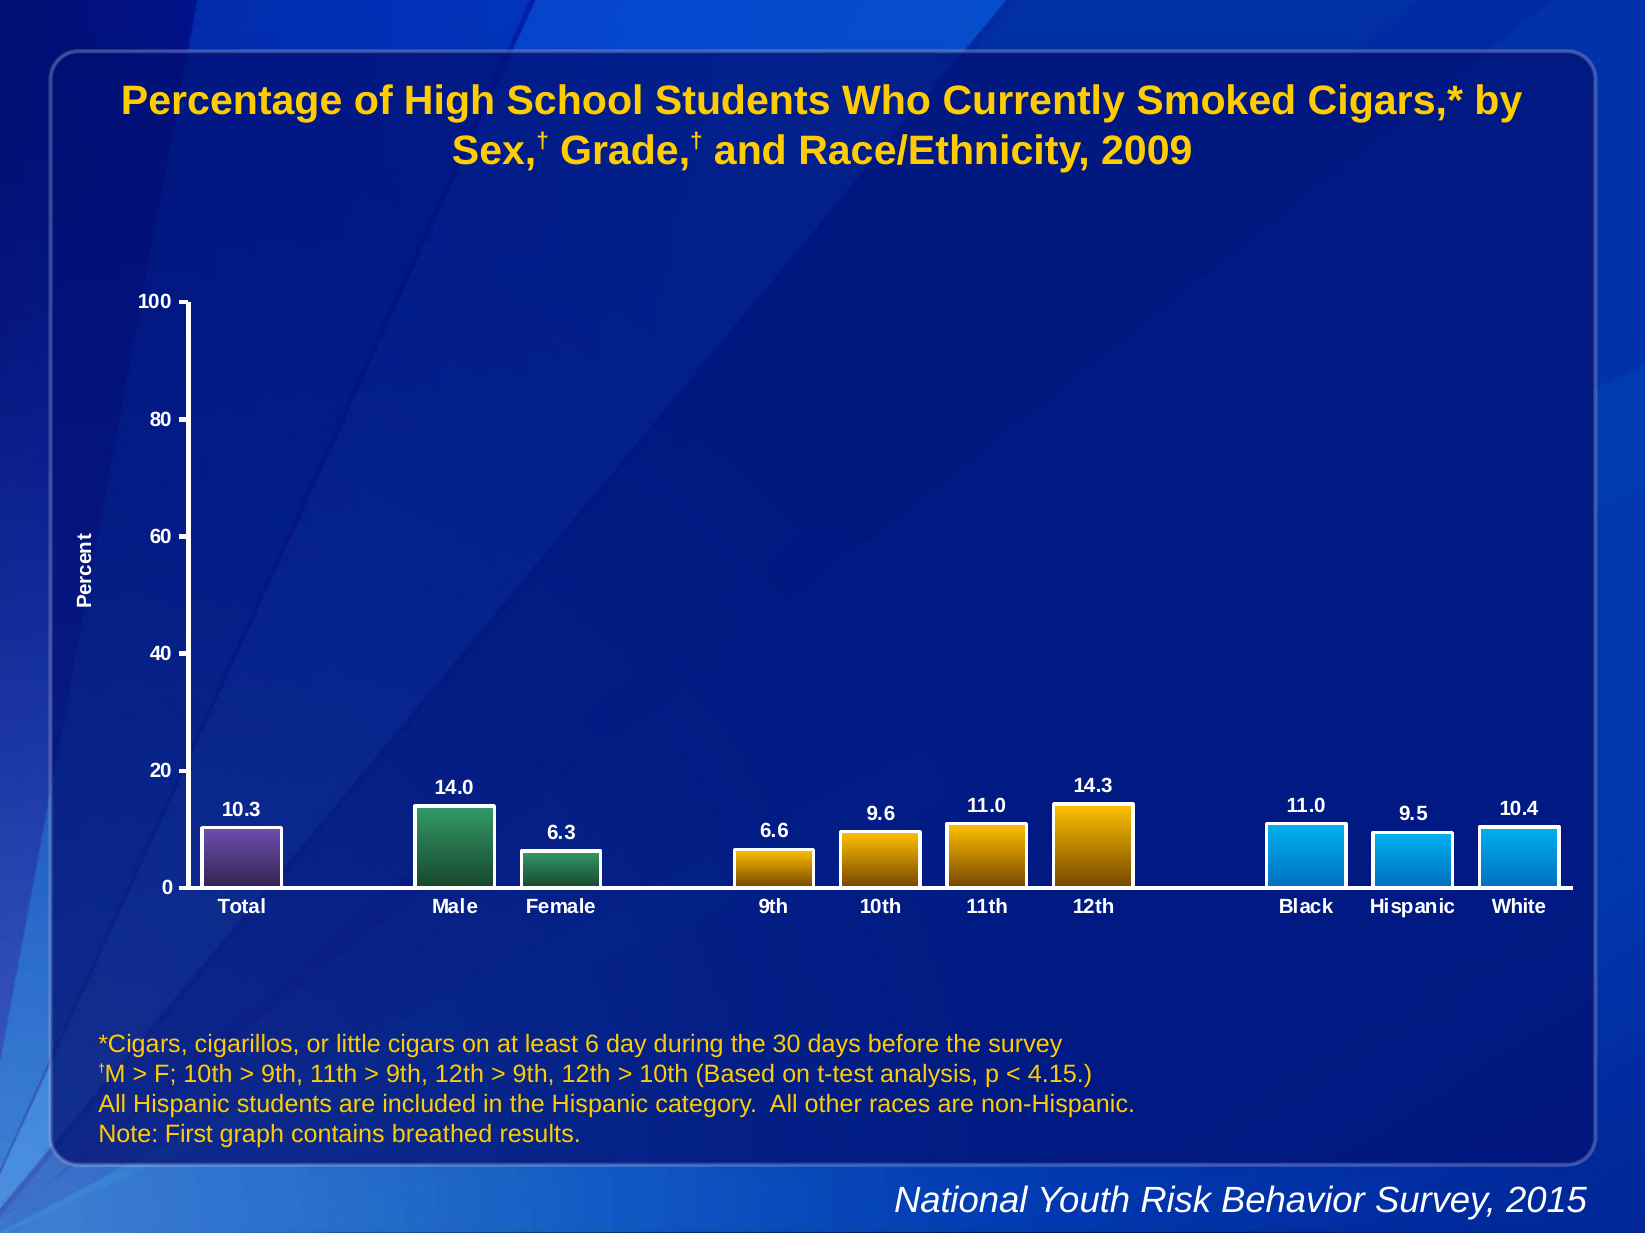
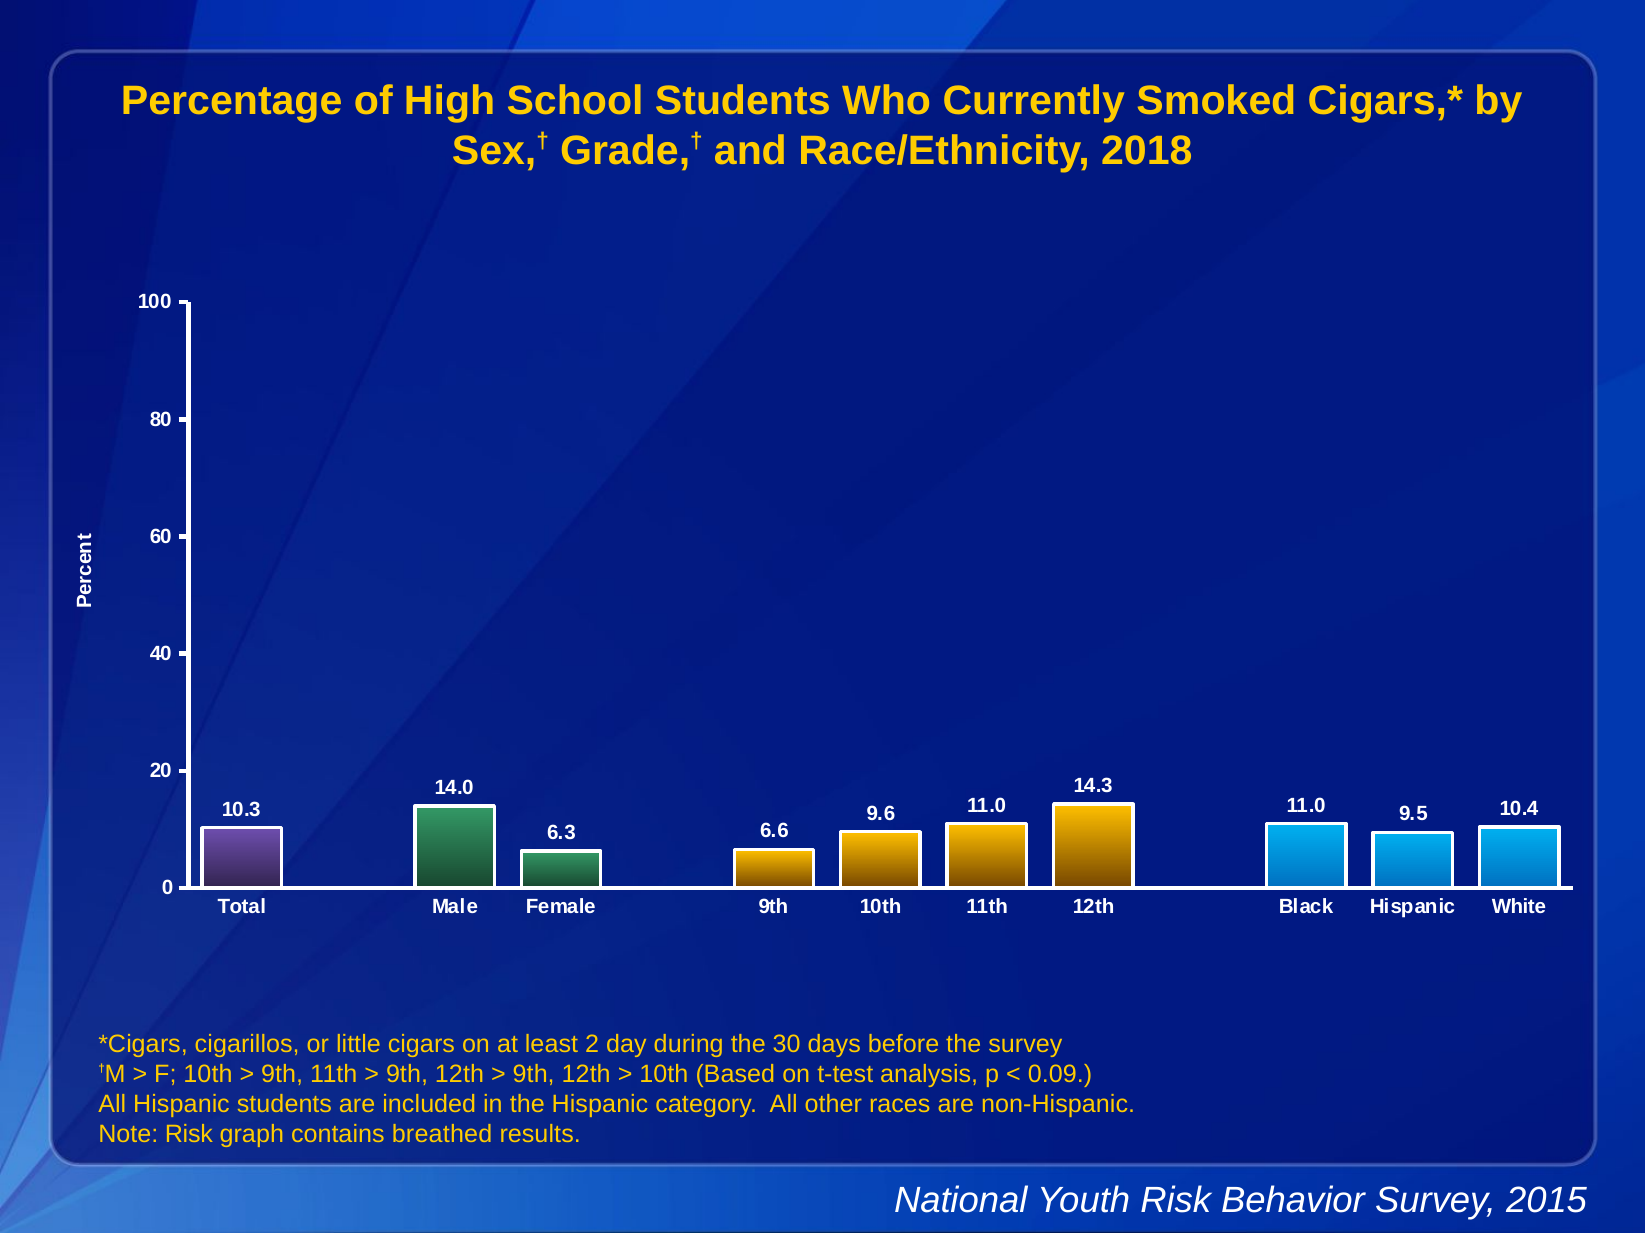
2009: 2009 -> 2018
6: 6 -> 2
4.15: 4.15 -> 0.09
Note First: First -> Risk
